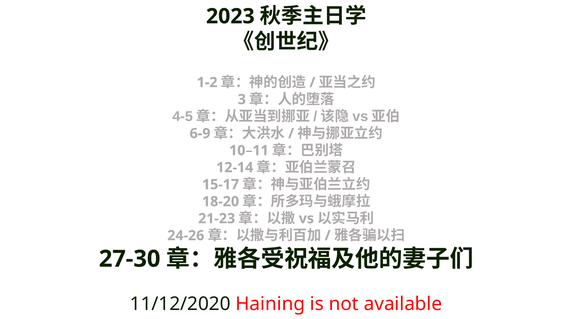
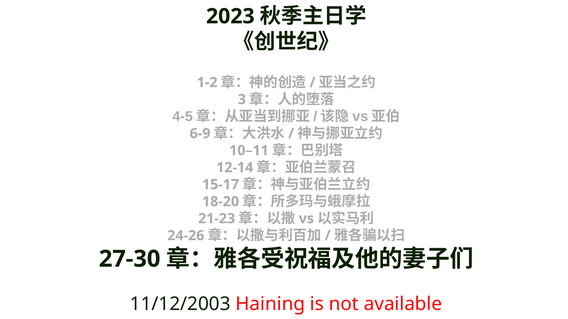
11/12/2020: 11/12/2020 -> 11/12/2003
